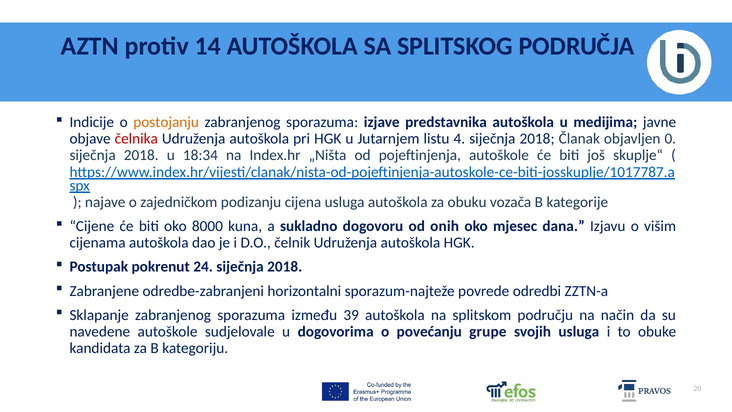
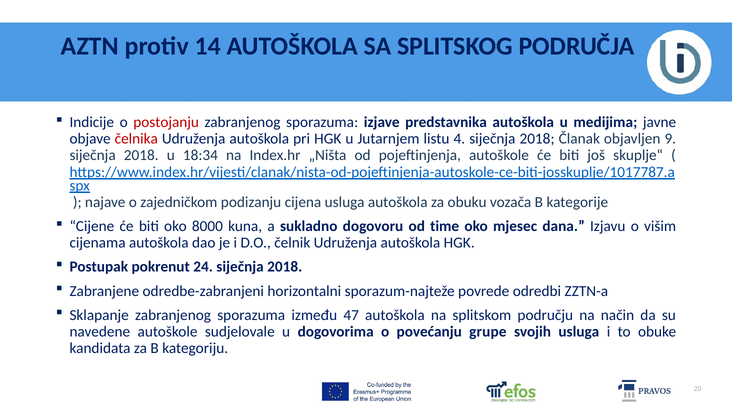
postojanju colour: orange -> red
0: 0 -> 9
onih: onih -> time
39: 39 -> 47
